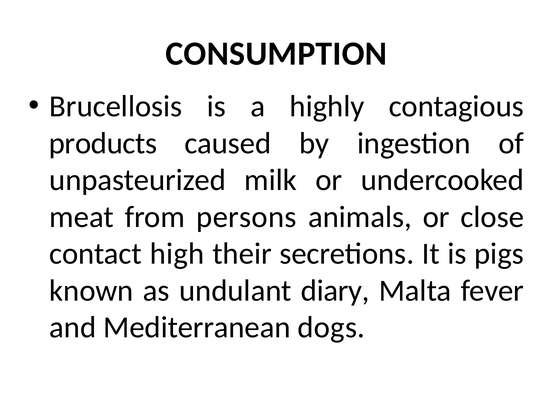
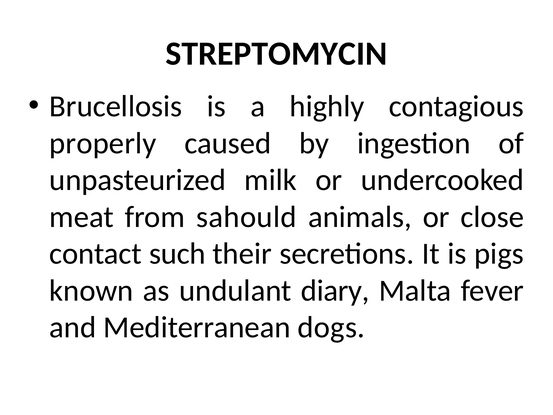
CONSUMPTION: CONSUMPTION -> STREPTOMYCIN
products: products -> properly
persons: persons -> sahould
high: high -> such
